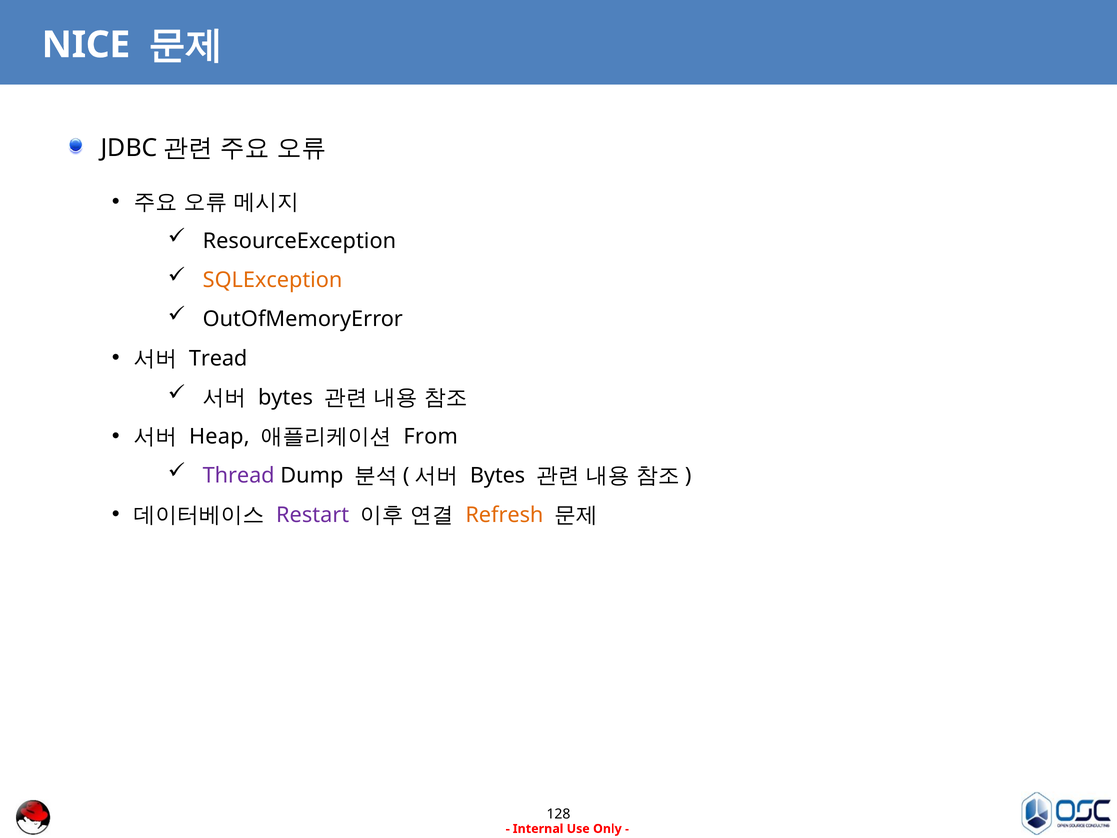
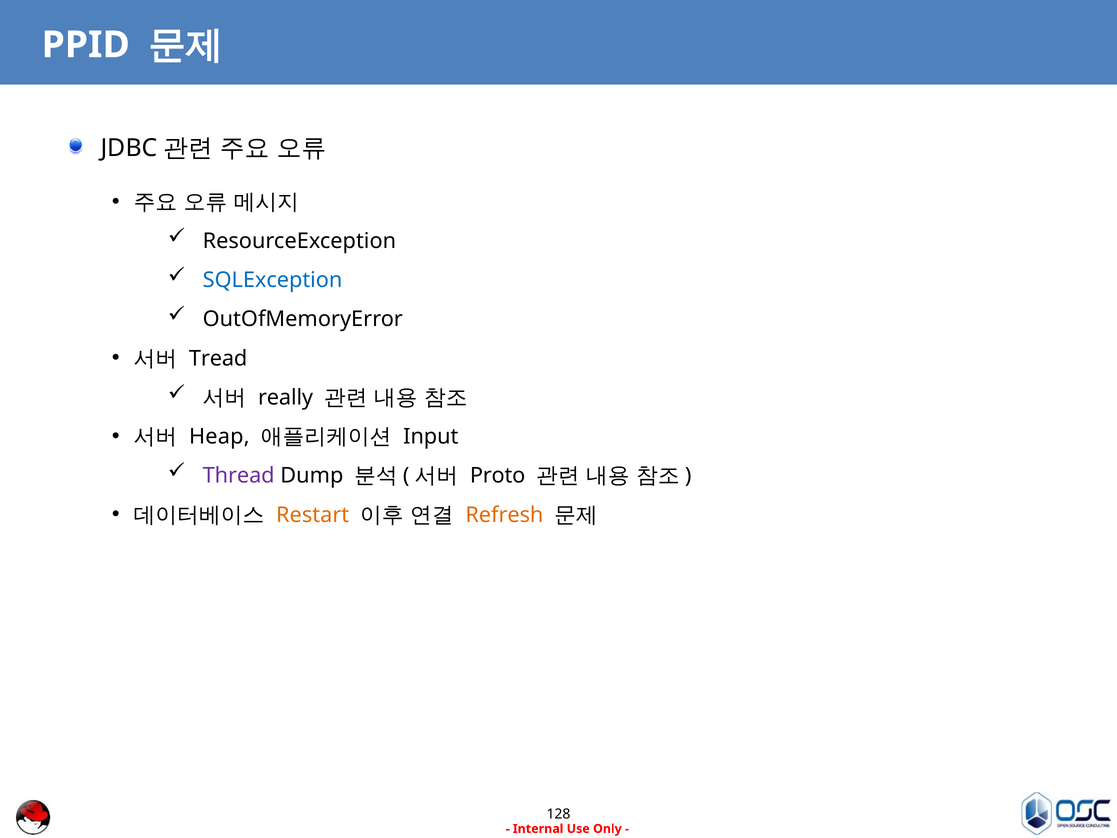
NICE: NICE -> PPID
SQLException colour: orange -> blue
bytes at (285, 397): bytes -> really
From: From -> Input
Bytes at (498, 476): Bytes -> Proto
Restart colour: purple -> orange
